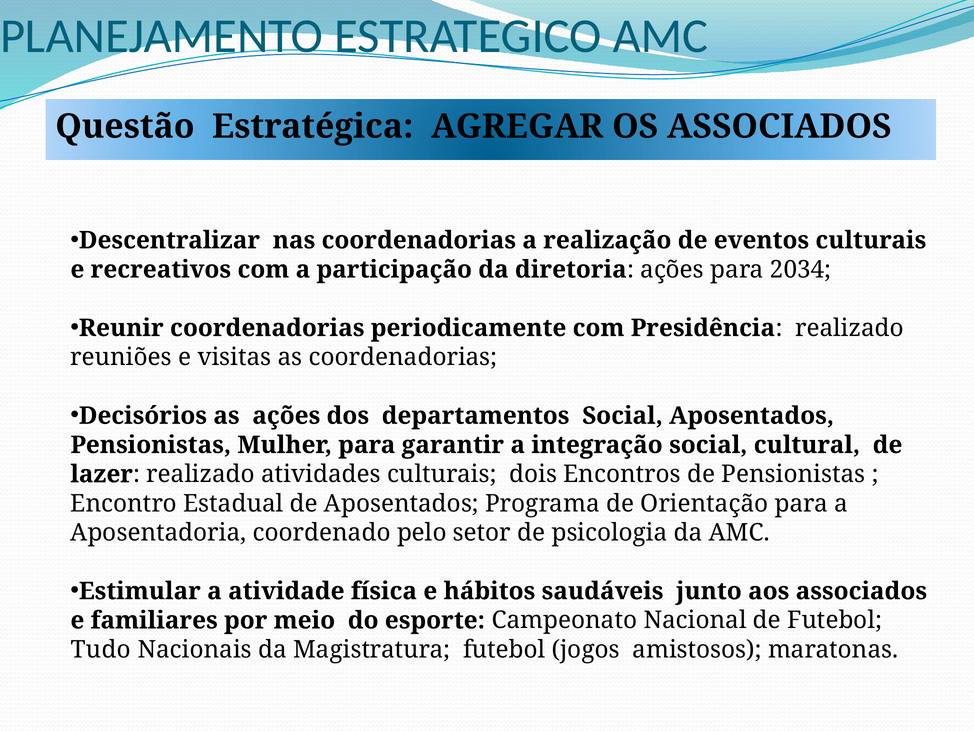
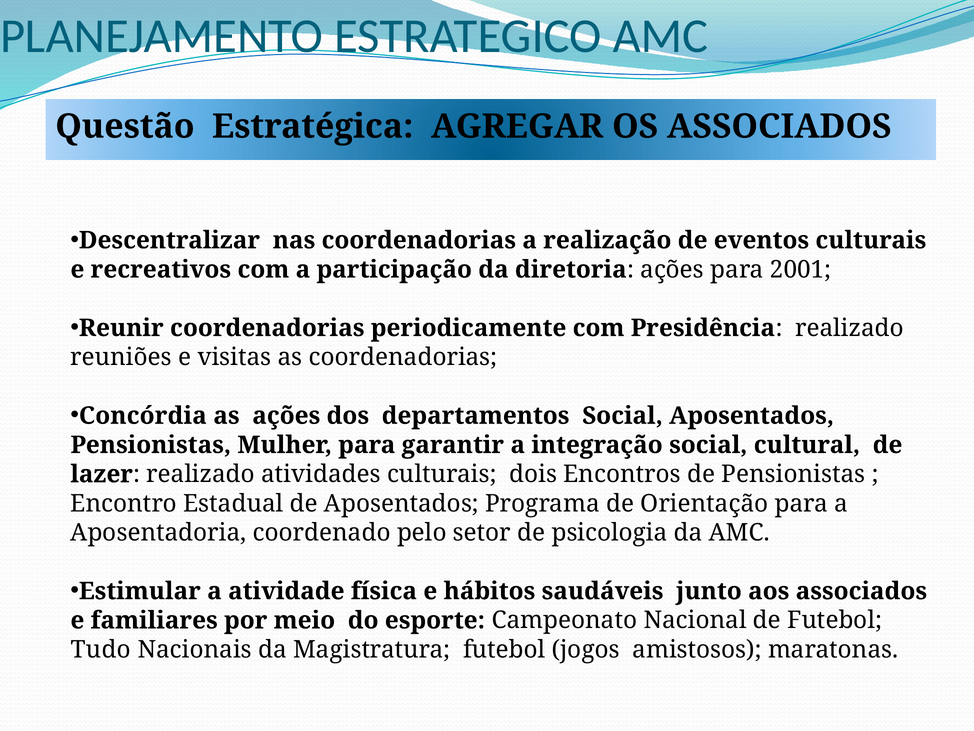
2034: 2034 -> 2001
Decisórios: Decisórios -> Concórdia
